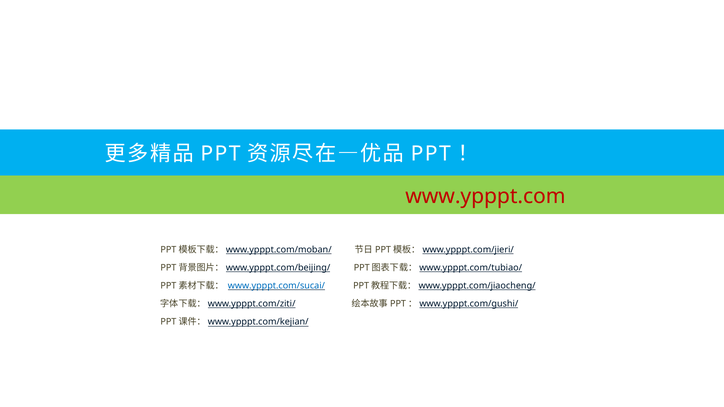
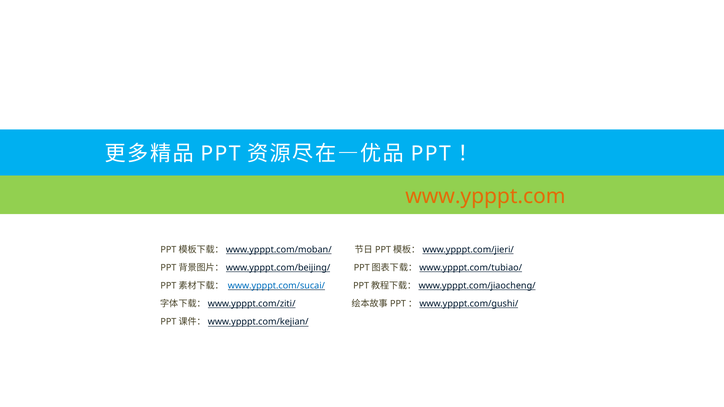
www.ypppt.com colour: red -> orange
